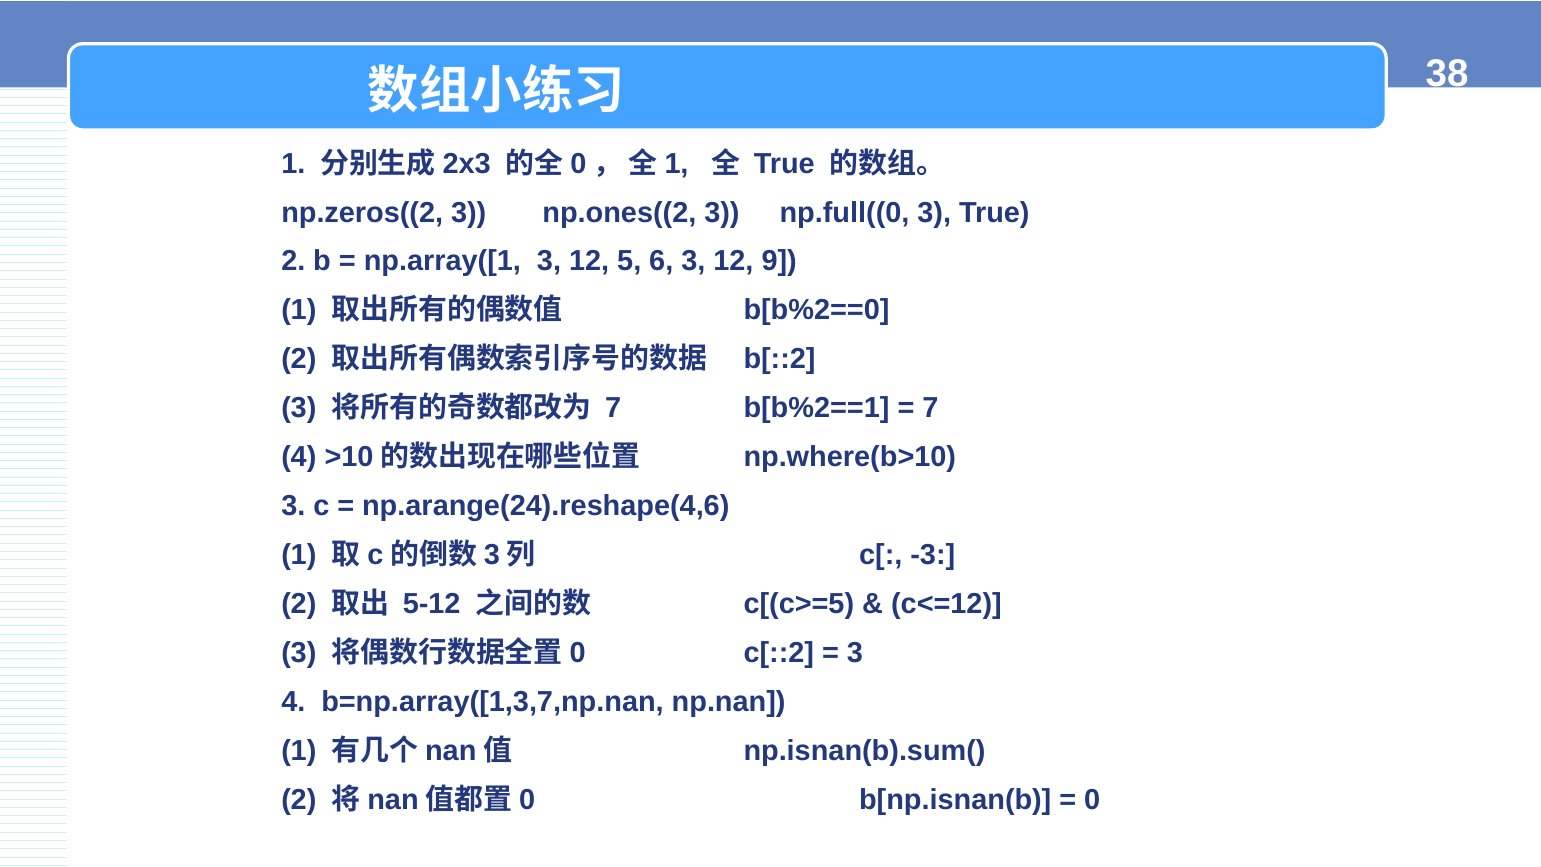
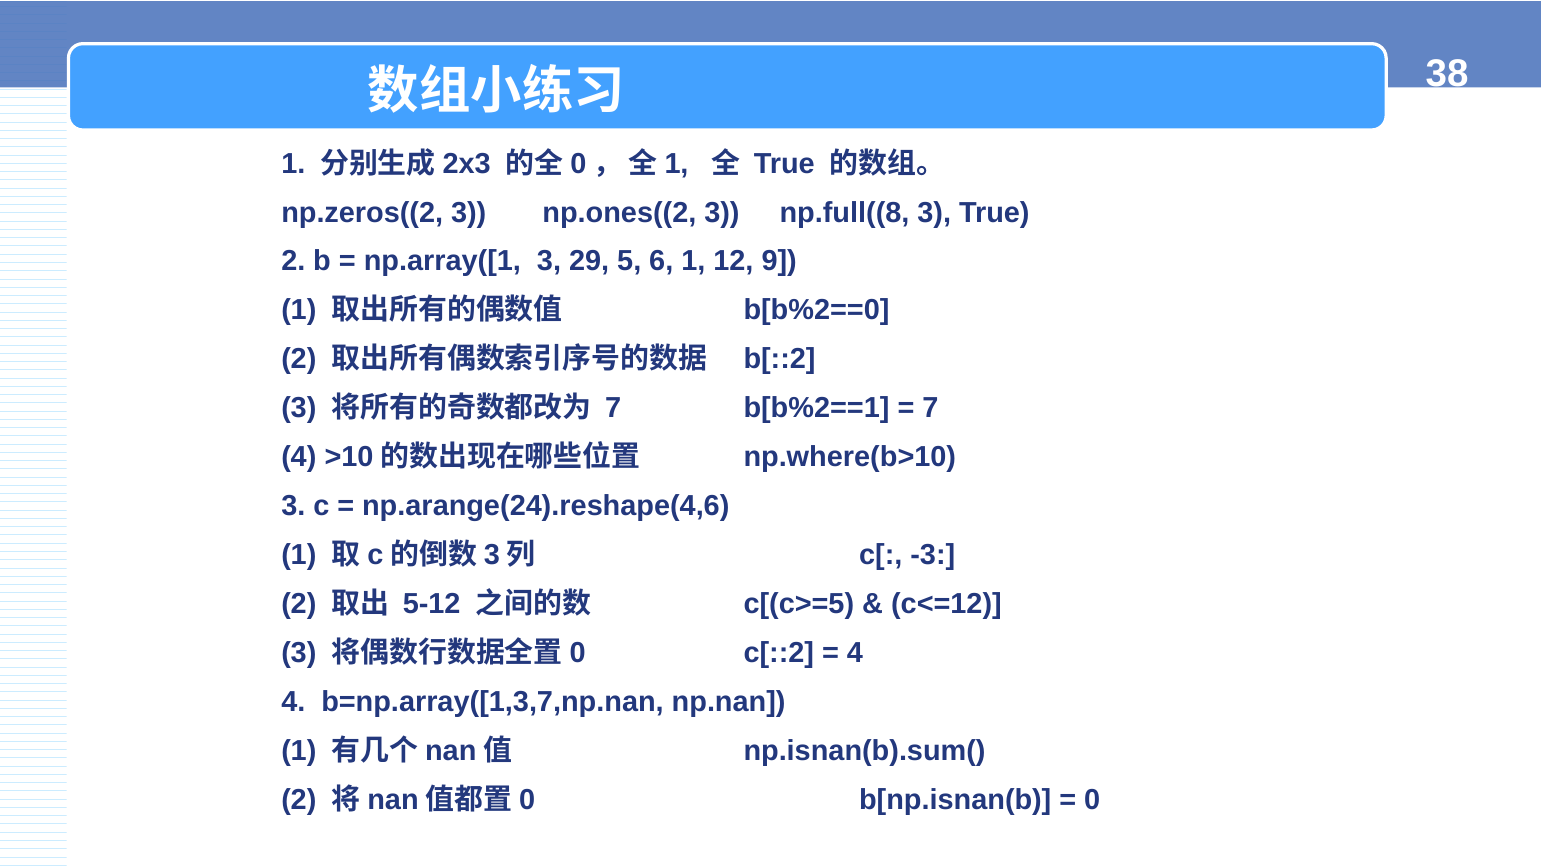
np.full((0: np.full((0 -> np.full((8
np.array([1 3 12: 12 -> 29
6 3: 3 -> 1
3 at (855, 653): 3 -> 4
